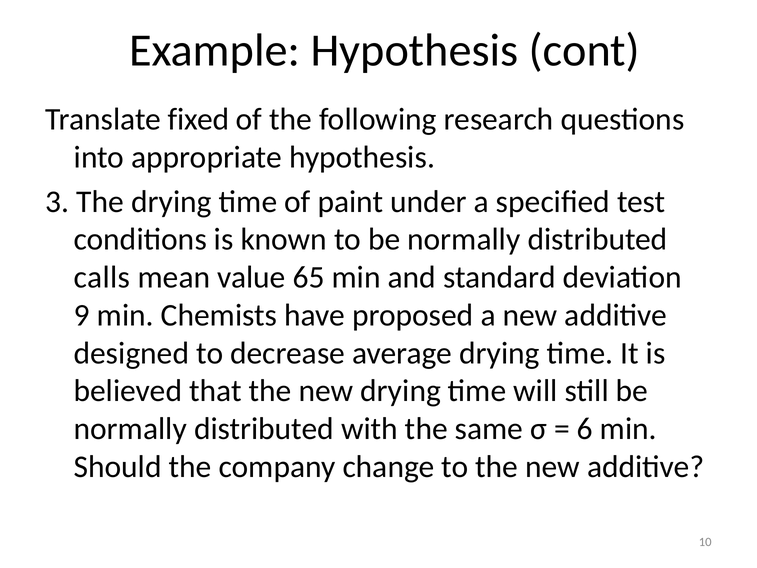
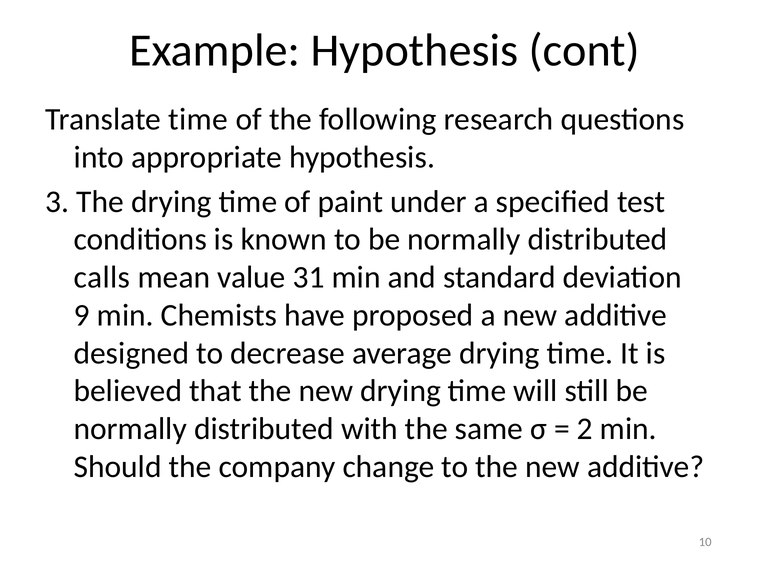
Translate fixed: fixed -> time
65: 65 -> 31
6: 6 -> 2
